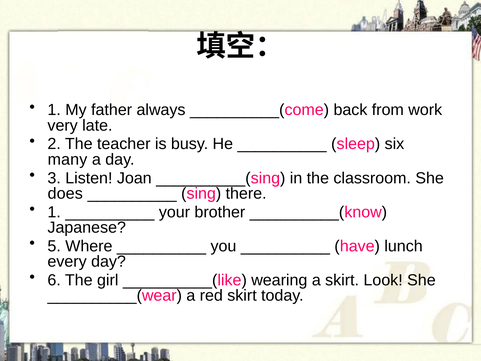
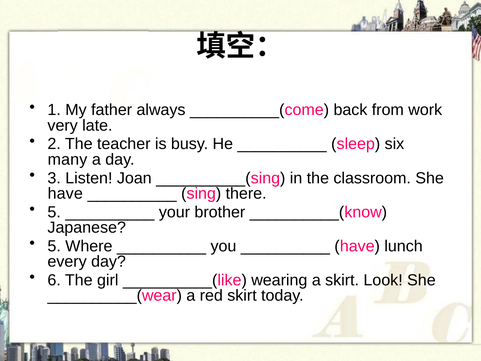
does at (65, 193): does -> have
1 at (54, 212): 1 -> 5
